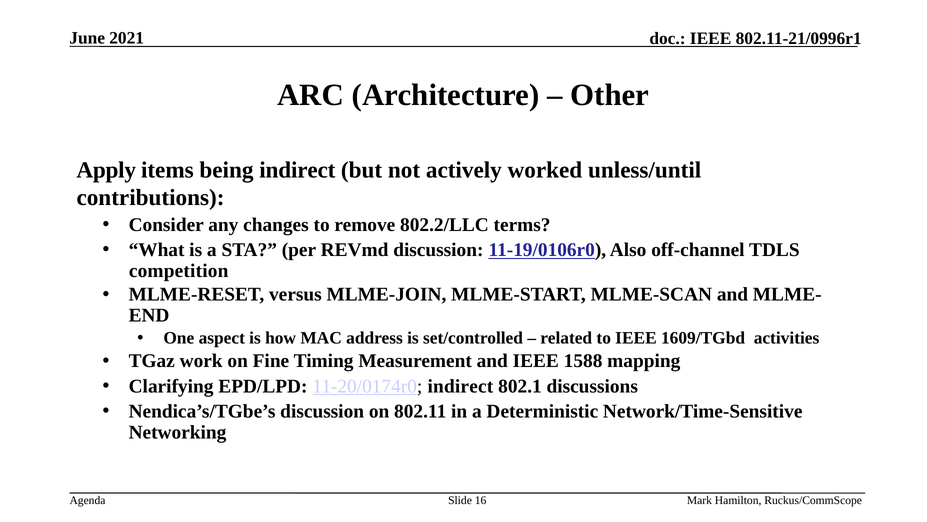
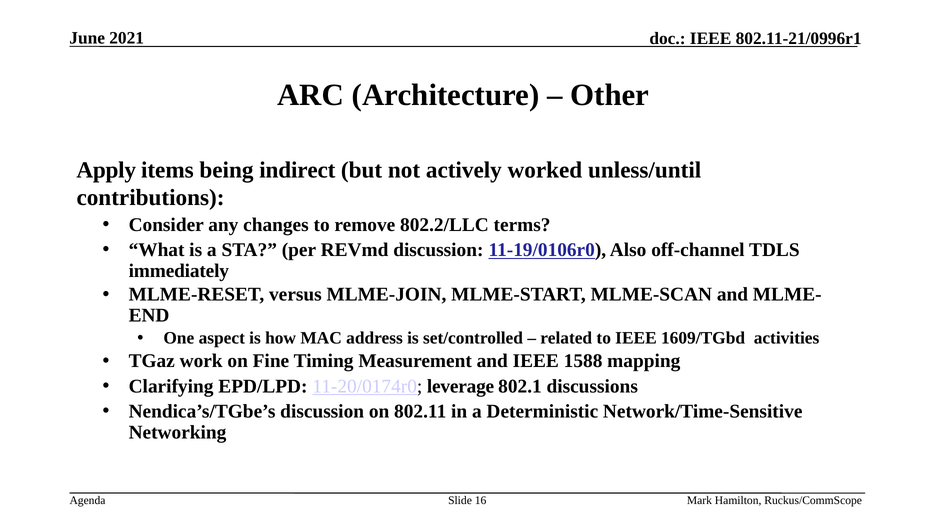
competition: competition -> immediately
11-20/0174r0 indirect: indirect -> leverage
